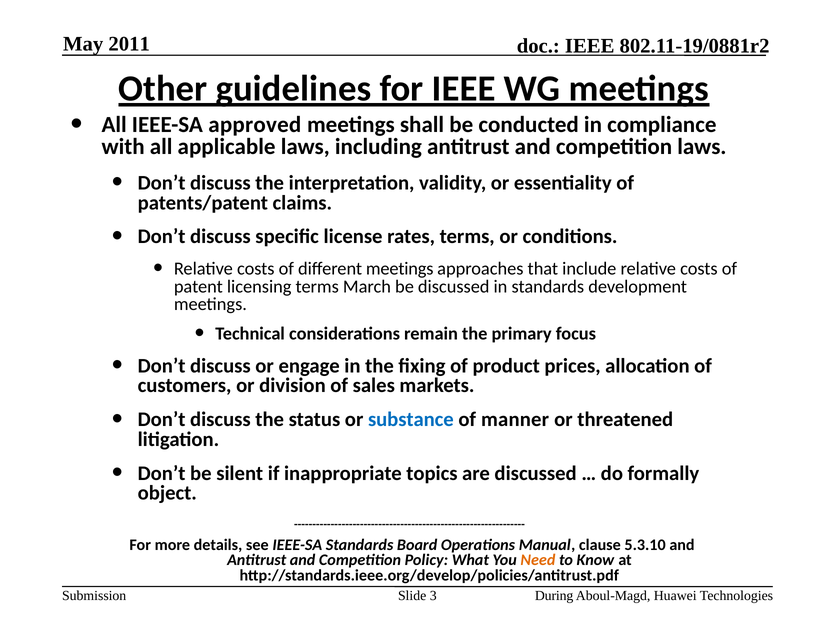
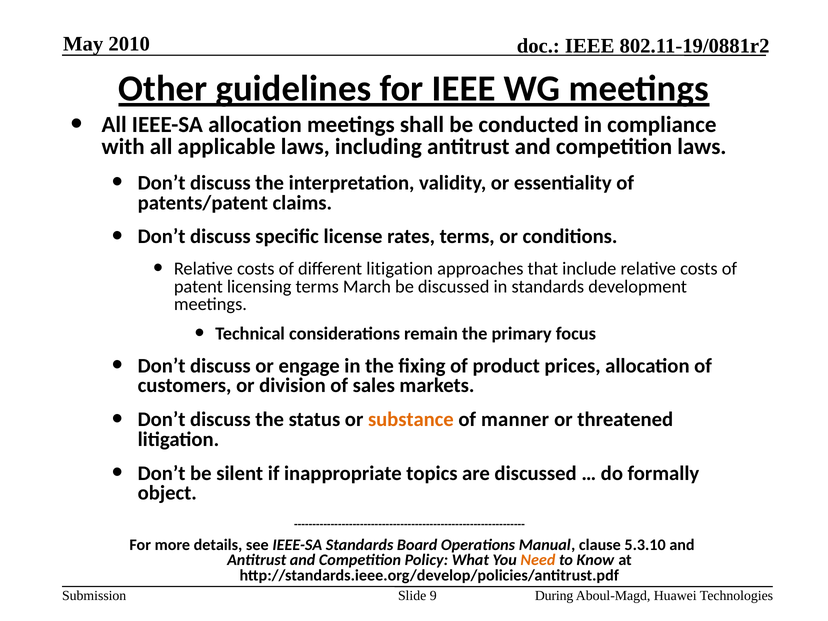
2011: 2011 -> 2010
IEEE-SA approved: approved -> allocation
different meetings: meetings -> litigation
substance colour: blue -> orange
3: 3 -> 9
